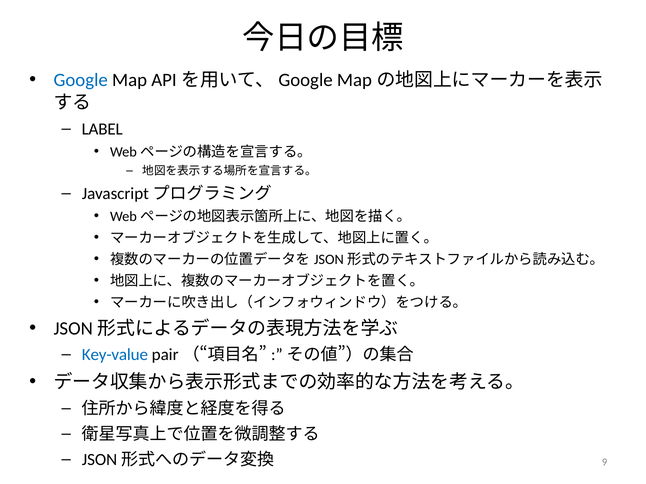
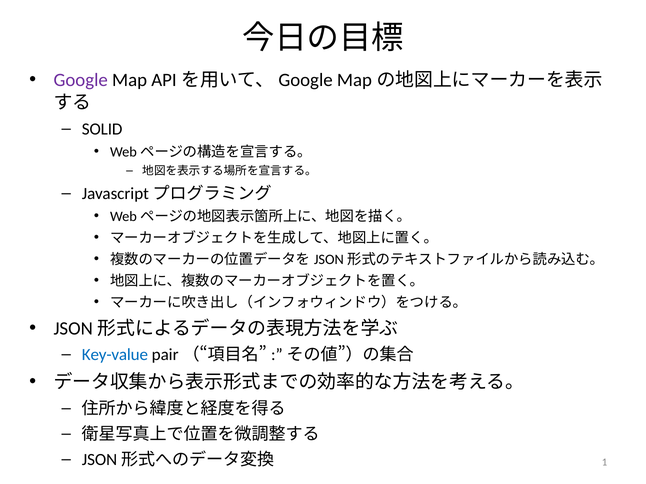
Google colour: blue -> purple
LABEL: LABEL -> SOLID
9: 9 -> 1
